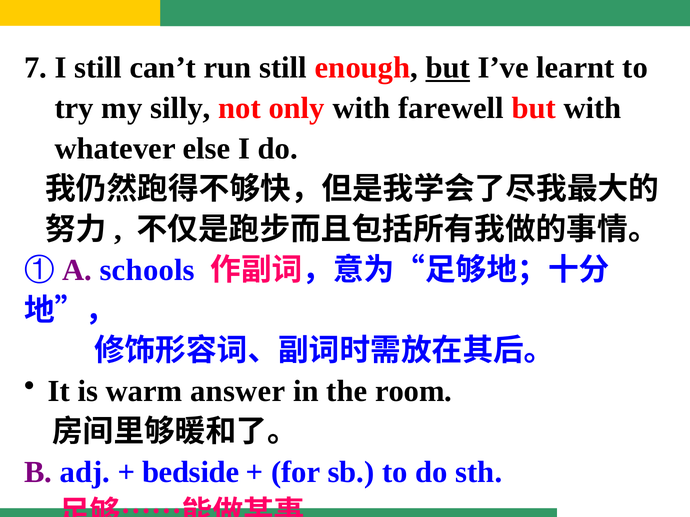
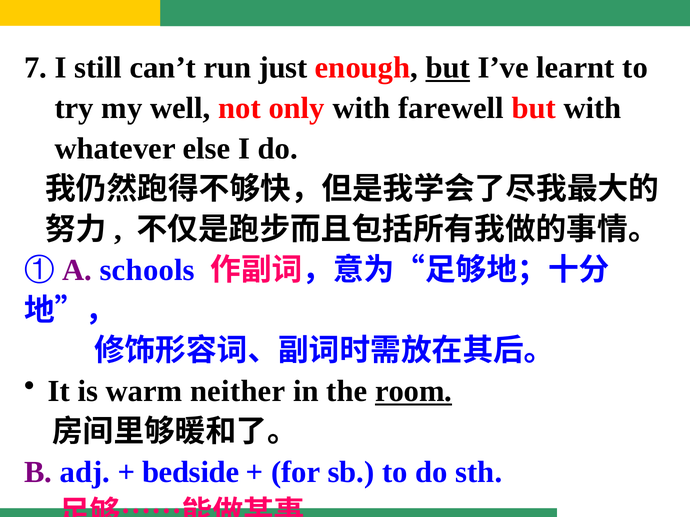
run still: still -> just
silly: silly -> well
answer: answer -> neither
room underline: none -> present
